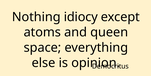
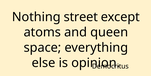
idiocy: idiocy -> street
